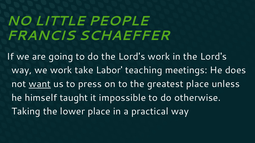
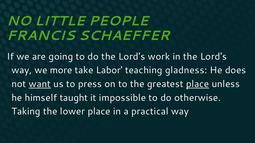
we work: work -> more
meetings: meetings -> gladness
place at (198, 84) underline: none -> present
